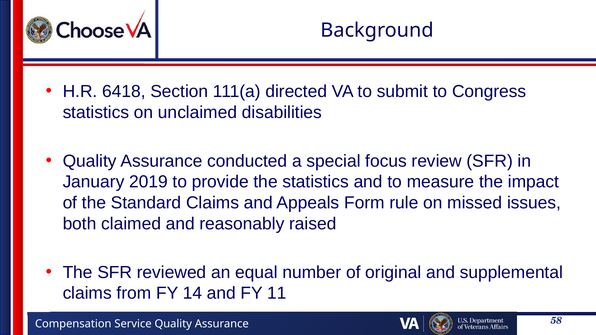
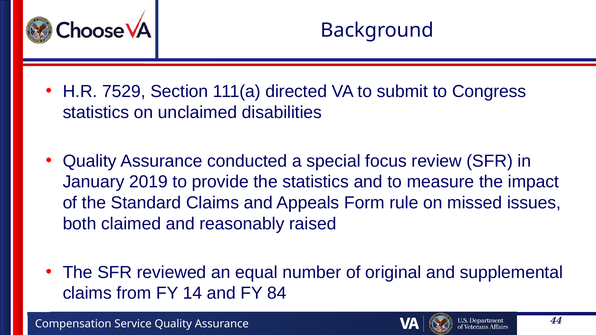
6418: 6418 -> 7529
11: 11 -> 84
58: 58 -> 44
